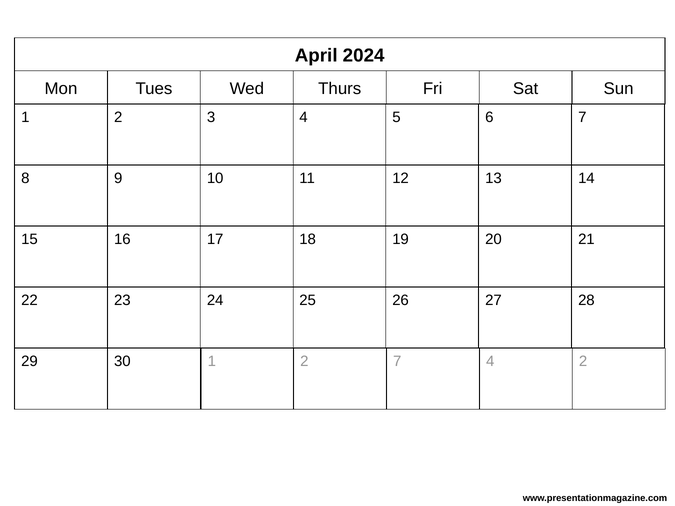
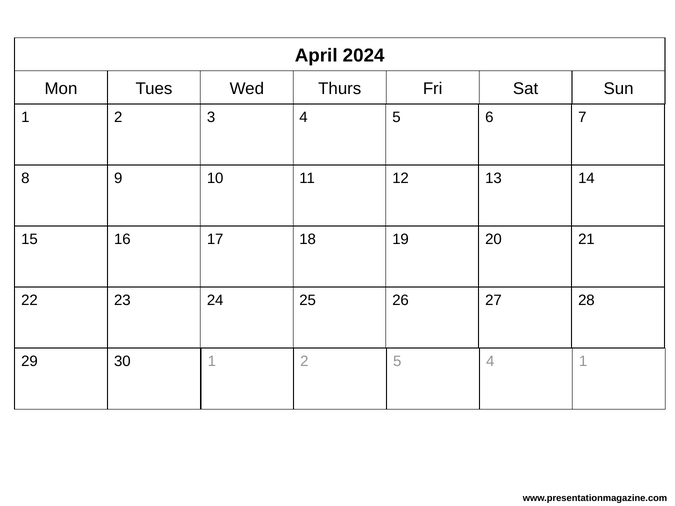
2 7: 7 -> 5
4 2: 2 -> 1
